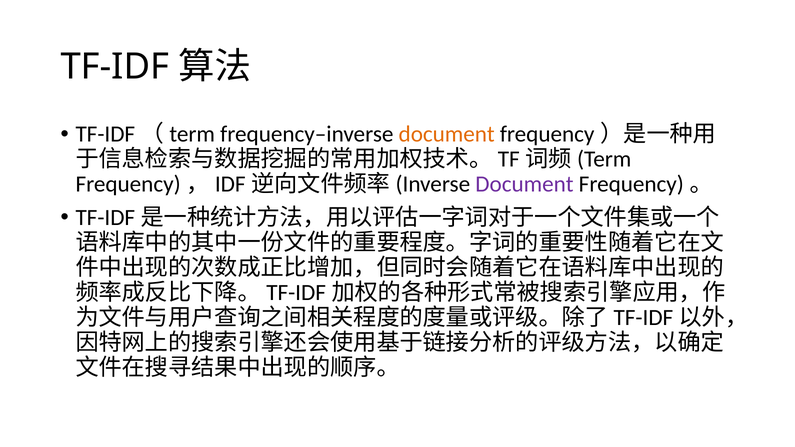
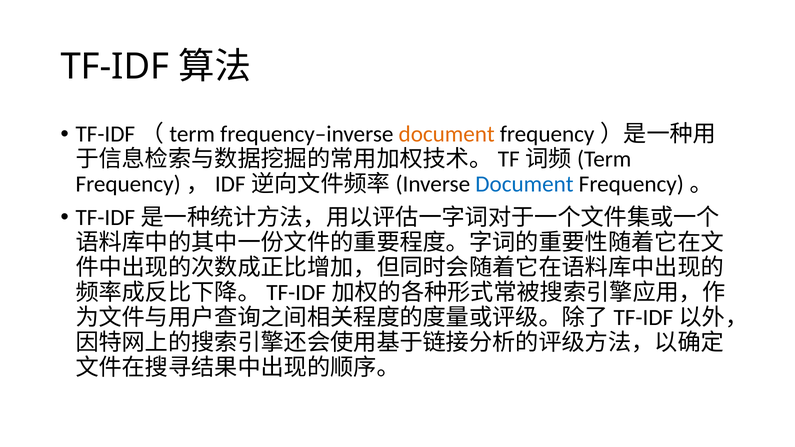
Document at (524, 184) colour: purple -> blue
